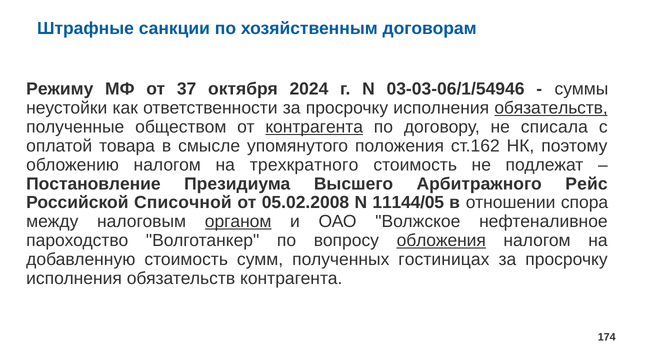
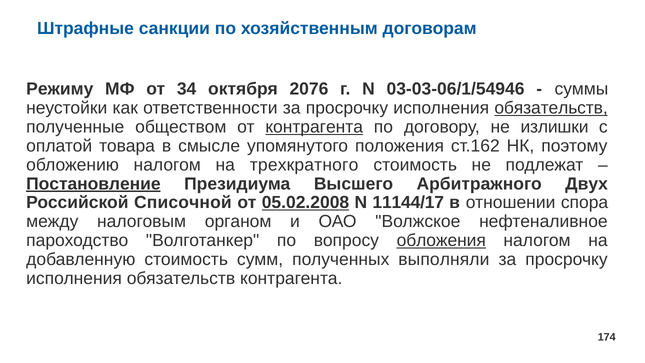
37: 37 -> 34
2024: 2024 -> 2076
списала: списала -> излишки
Постановление underline: none -> present
Рейс: Рейс -> Двух
05.02.2008 underline: none -> present
11144/05: 11144/05 -> 11144/17
органом underline: present -> none
гостиницах: гостиницах -> выполняли
